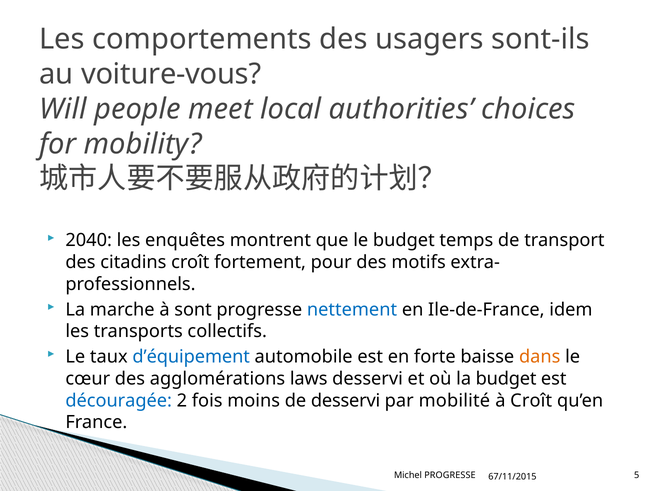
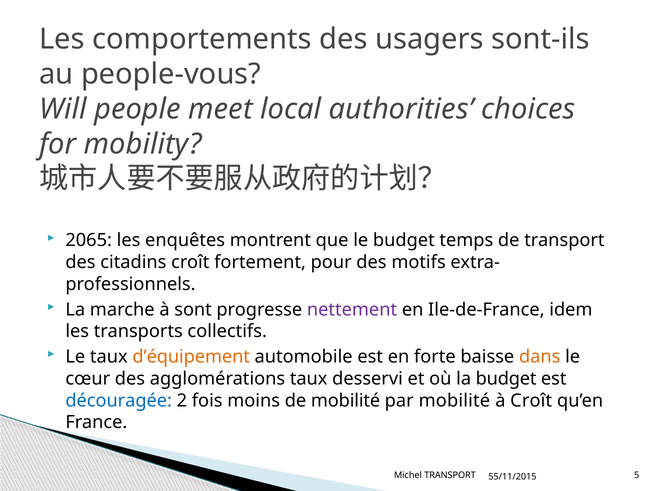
voiture-vous: voiture-vous -> people-vous
2040: 2040 -> 2065
nettement colour: blue -> purple
d’équipement colour: blue -> orange
agglomérations laws: laws -> taux
de desservi: desservi -> mobilité
Michel PROGRESSE: PROGRESSE -> TRANSPORT
67/11/2015: 67/11/2015 -> 55/11/2015
